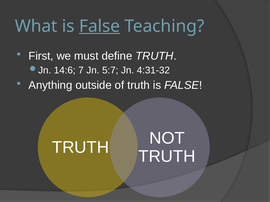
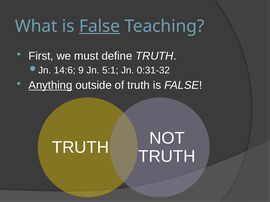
7: 7 -> 9
5:7: 5:7 -> 5:1
4:31-32: 4:31-32 -> 0:31-32
Anything underline: none -> present
